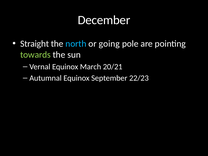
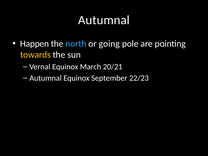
December at (104, 20): December -> Autumnal
Straight: Straight -> Happen
towards colour: light green -> yellow
